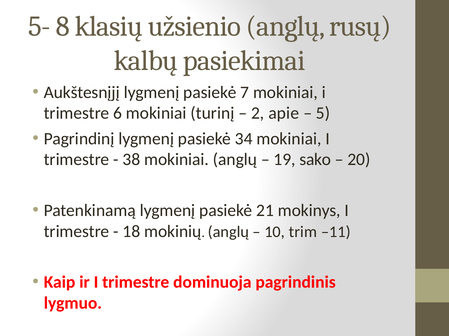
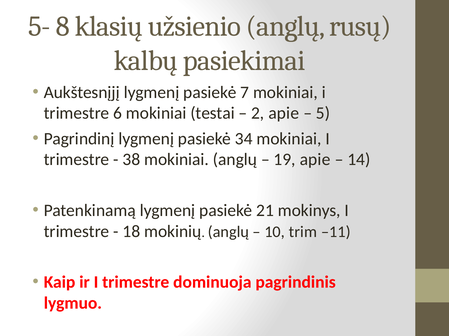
turinį: turinį -> testai
19 sako: sako -> apie
20: 20 -> 14
